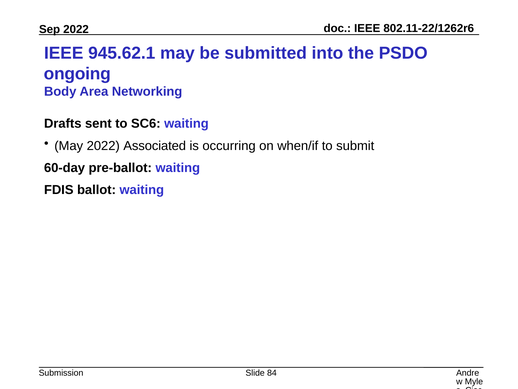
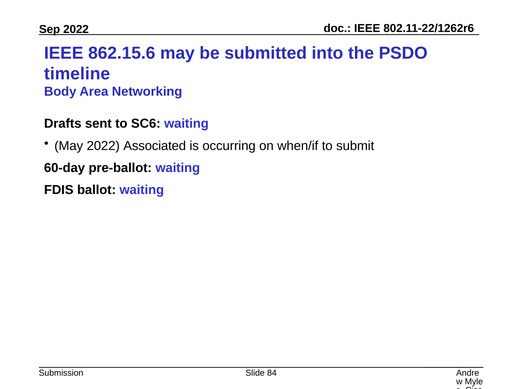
945.62.1: 945.62.1 -> 862.15.6
ongoing: ongoing -> timeline
